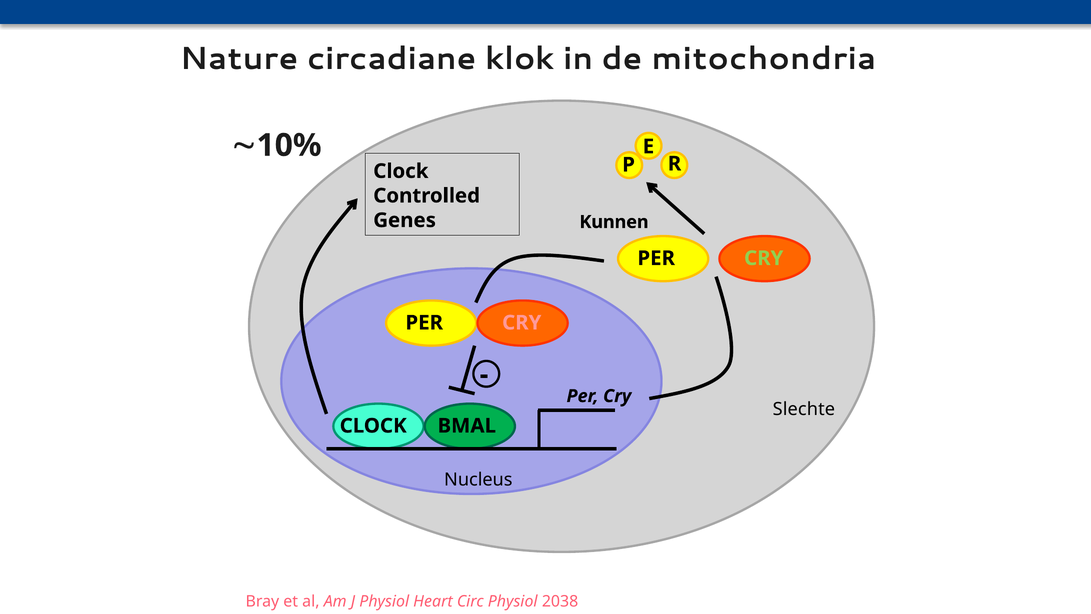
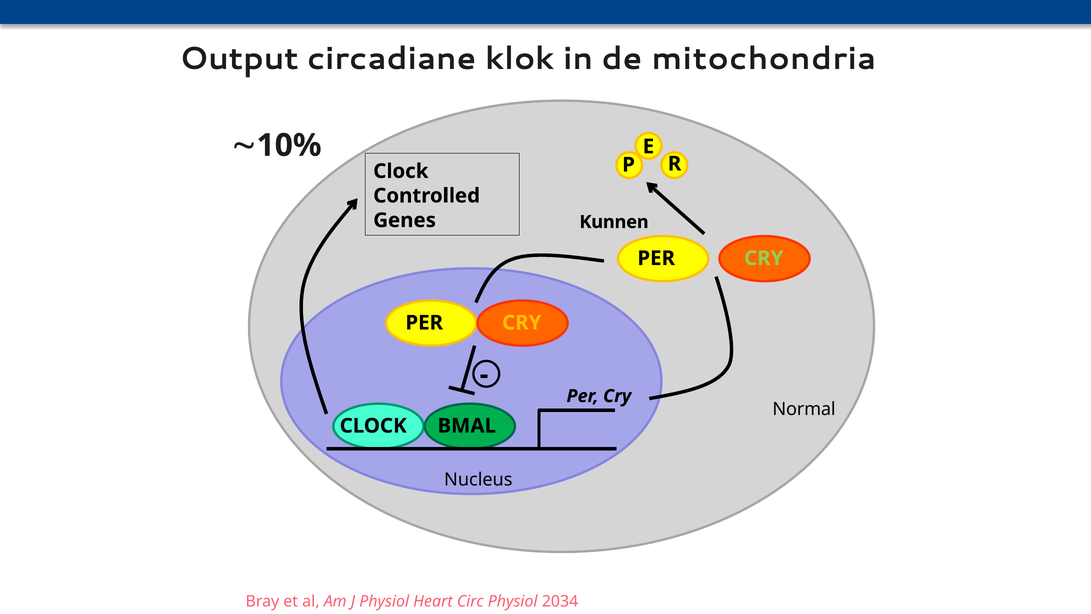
Nature: Nature -> Output
CRY at (522, 323) colour: pink -> yellow
Slechte: Slechte -> Normal
2038: 2038 -> 2034
